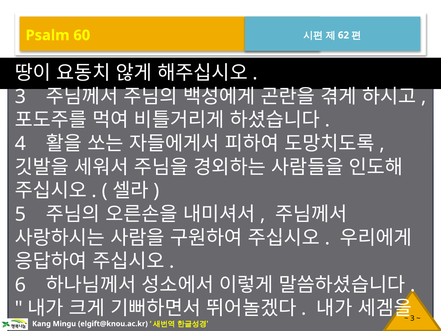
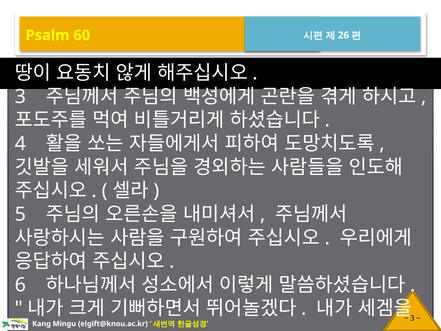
62: 62 -> 26
